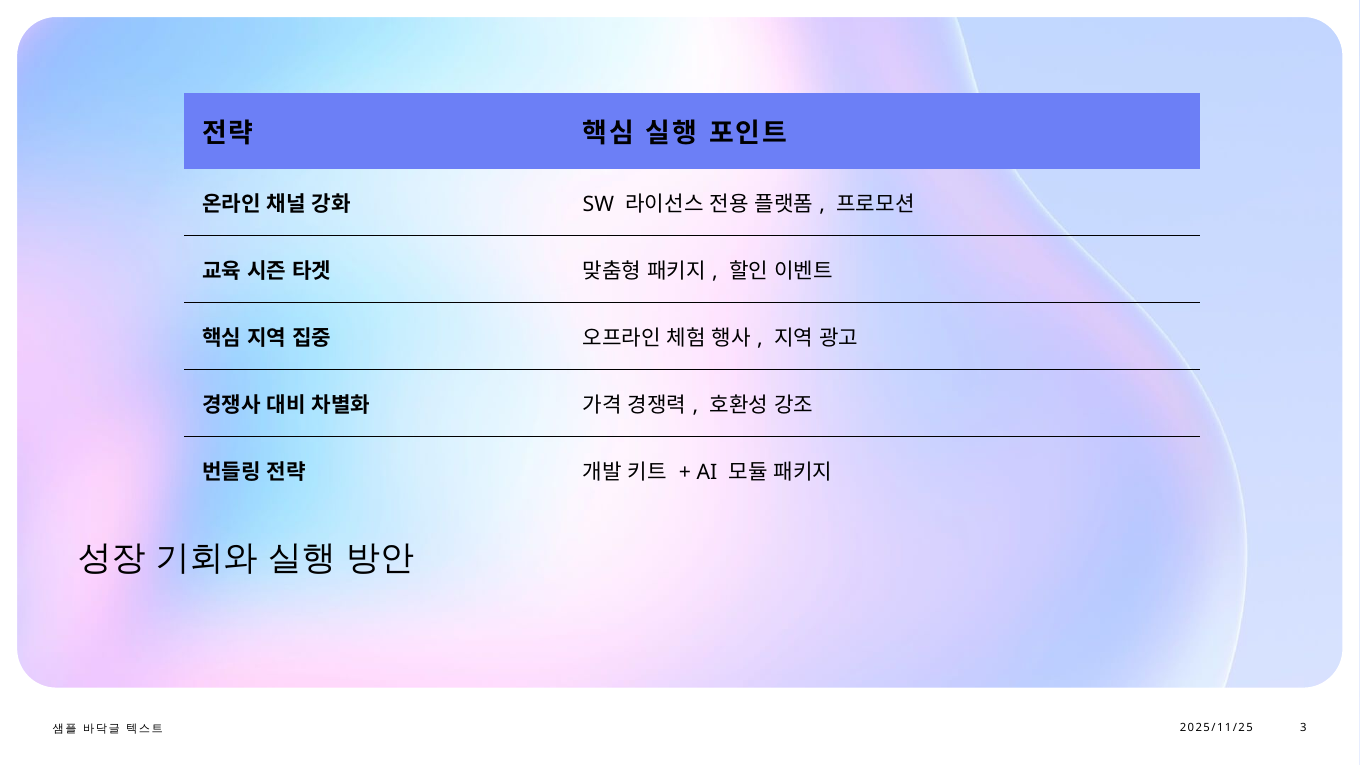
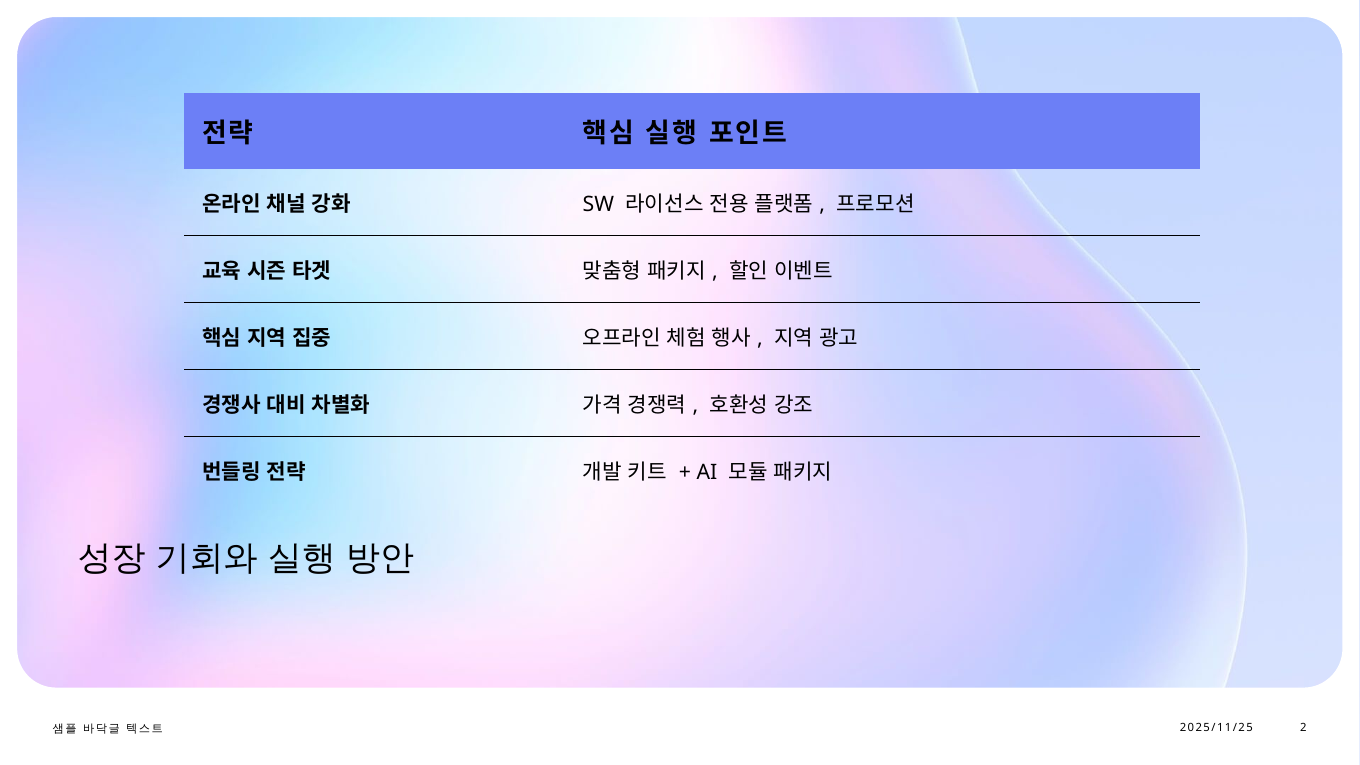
3: 3 -> 2
